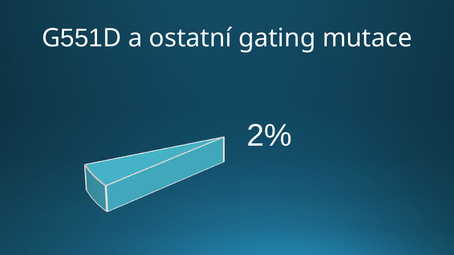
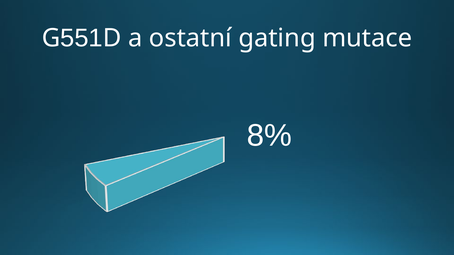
2%: 2% -> 8%
